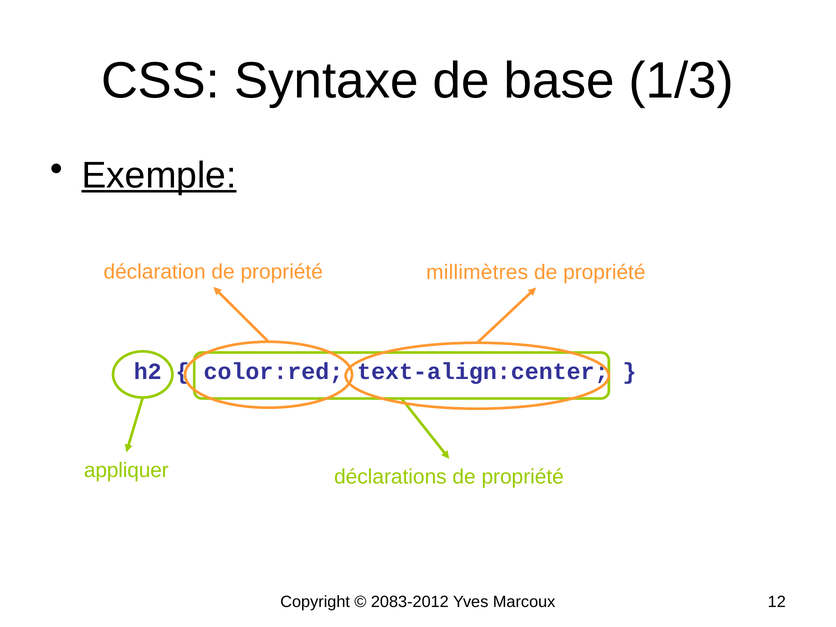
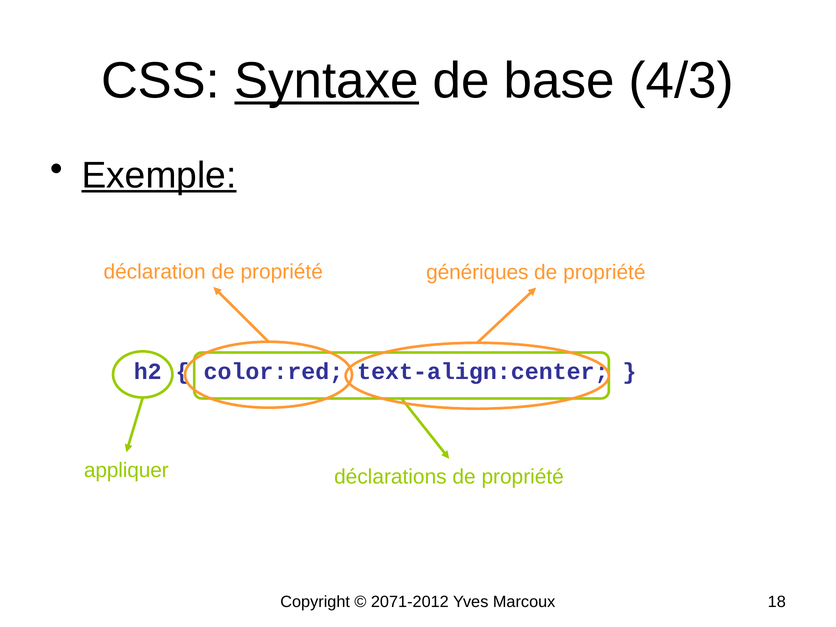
Syntaxe underline: none -> present
1/3: 1/3 -> 4/3
millimètres: millimètres -> génériques
2083-2012: 2083-2012 -> 2071-2012
12: 12 -> 18
